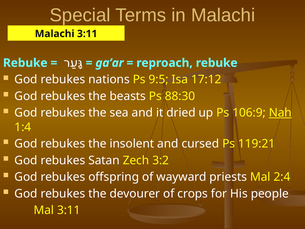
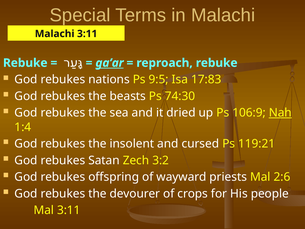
ga’ar underline: none -> present
17:12: 17:12 -> 17:83
88:30: 88:30 -> 74:30
2:4: 2:4 -> 2:6
